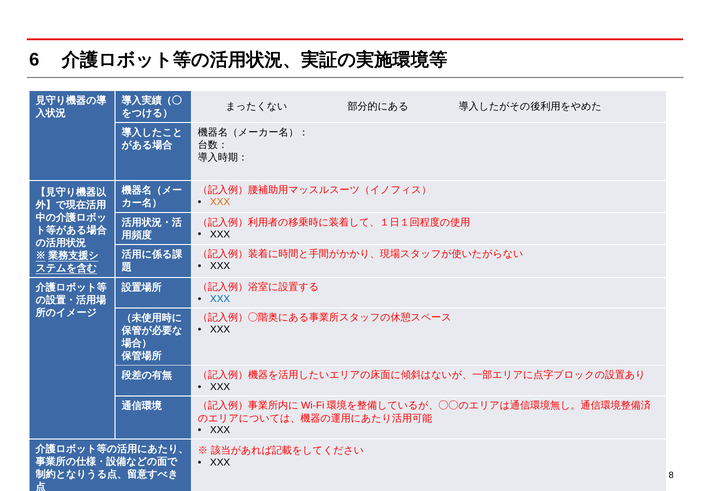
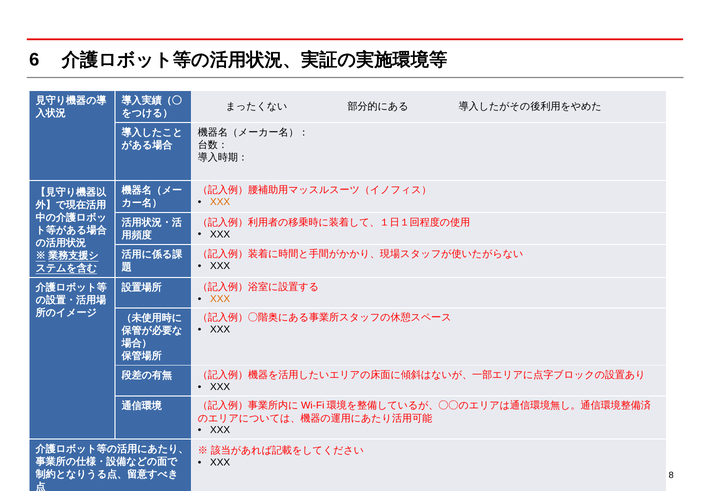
XXX at (220, 299) colour: blue -> orange
